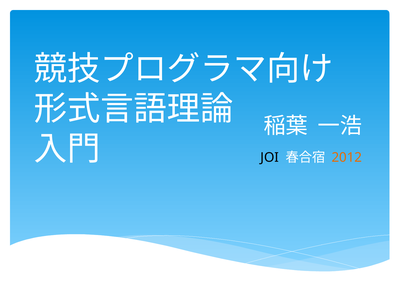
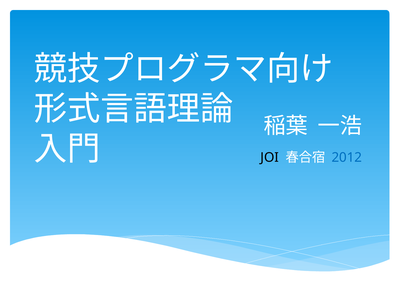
2012 colour: orange -> blue
